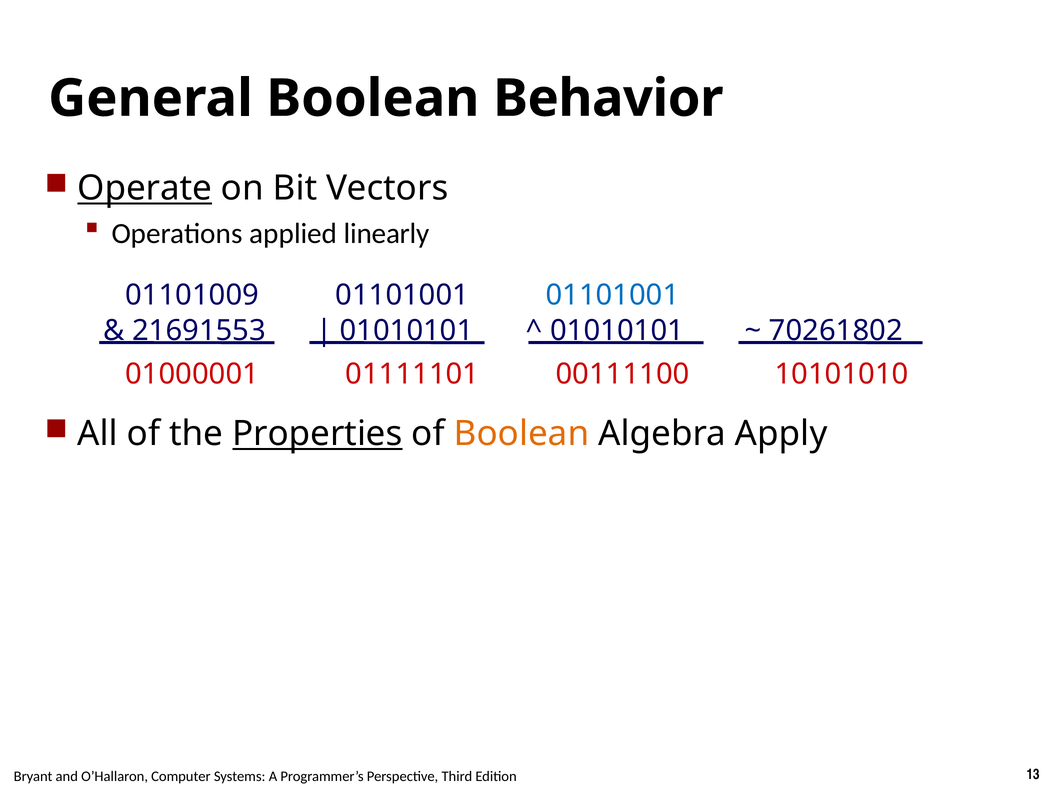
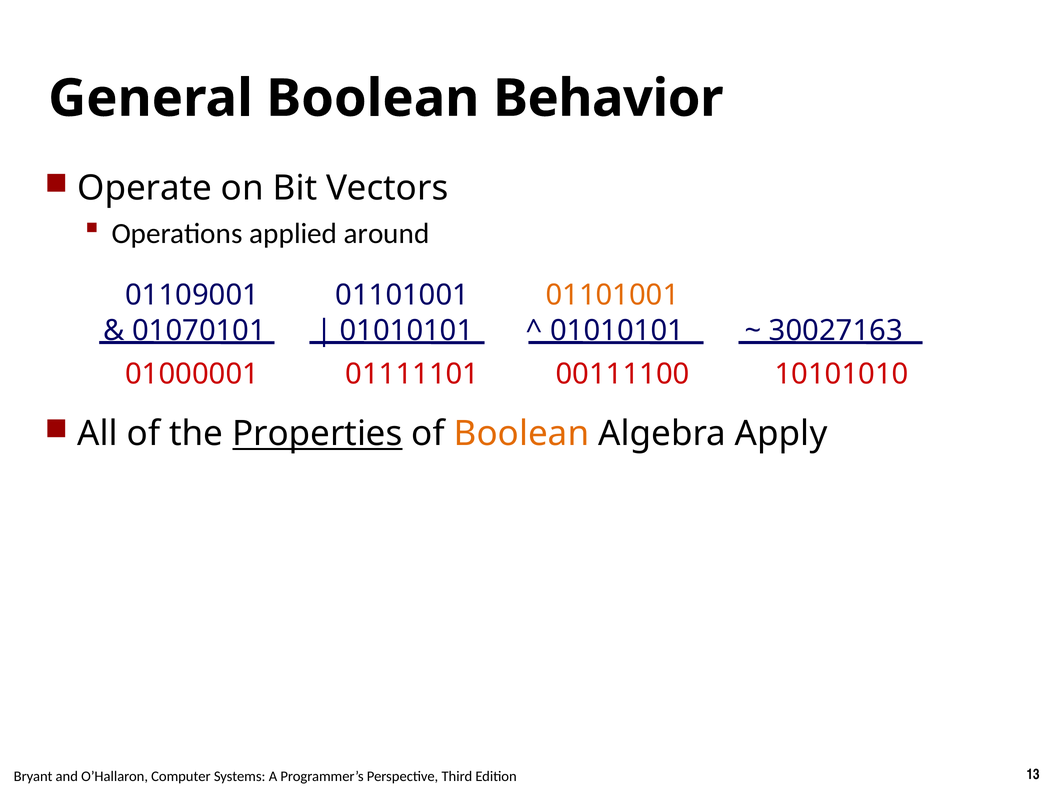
Operate underline: present -> none
linearly: linearly -> around
01101009: 01101009 -> 01109001
01101001 at (612, 295) colour: blue -> orange
21691553: 21691553 -> 01070101
70261802: 70261802 -> 30027163
